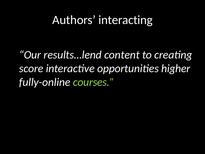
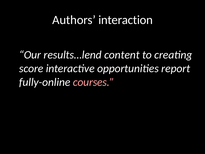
interacting: interacting -> interaction
higher: higher -> report
courses colour: light green -> pink
